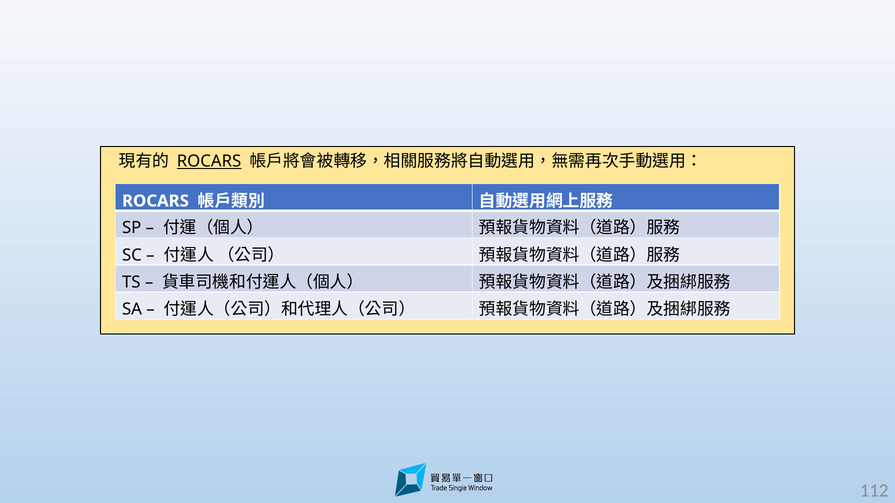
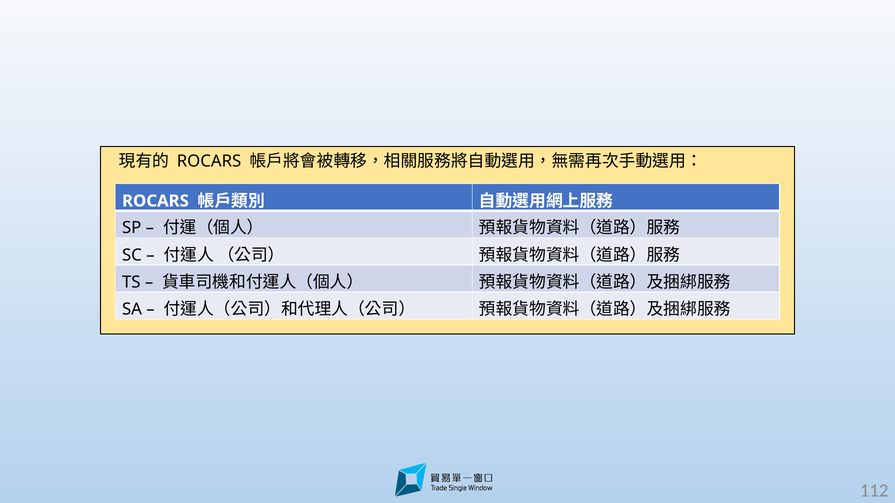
ROCARS at (209, 161) underline: present -> none
